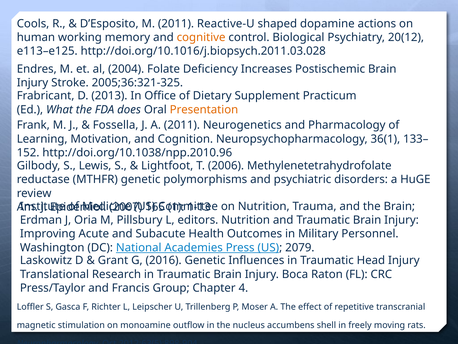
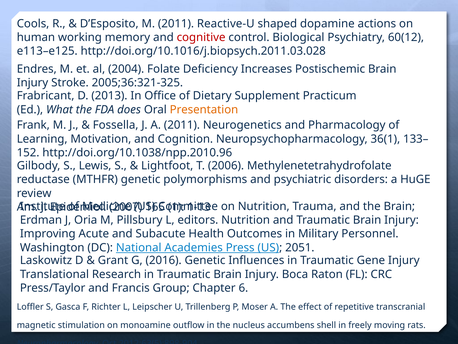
cognitive colour: orange -> red
20(12: 20(12 -> 60(12
2079: 2079 -> 2051
Head: Head -> Gene
4: 4 -> 6
